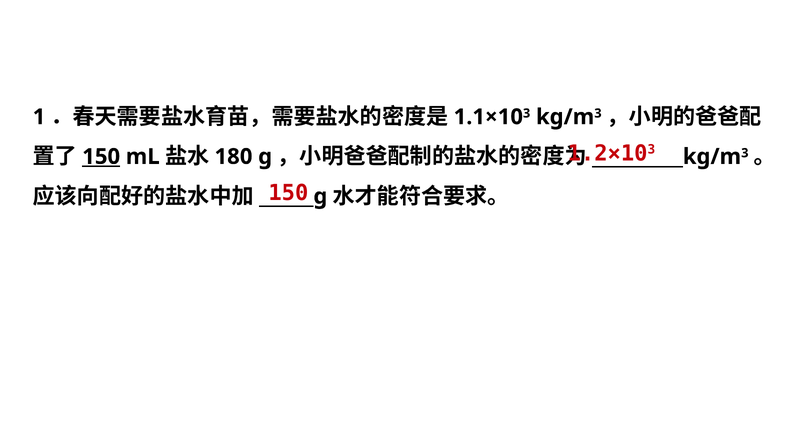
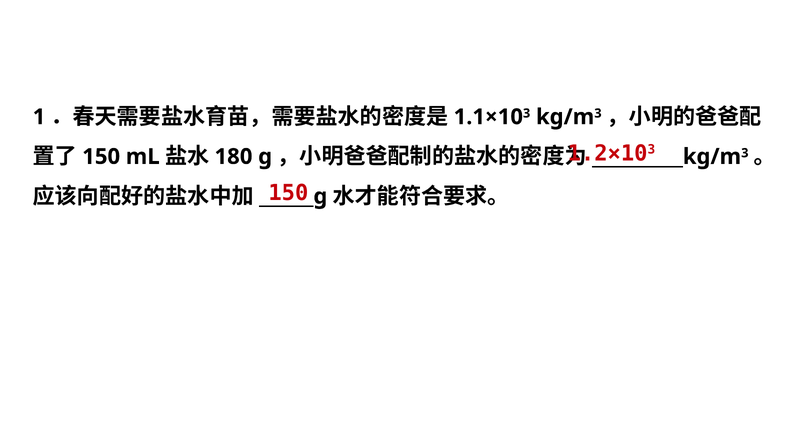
150 at (101, 156) underline: present -> none
